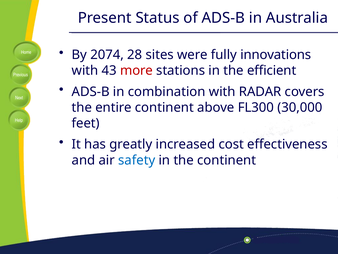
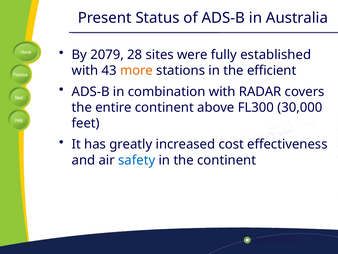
2074: 2074 -> 2079
innovations: innovations -> established
more colour: red -> orange
